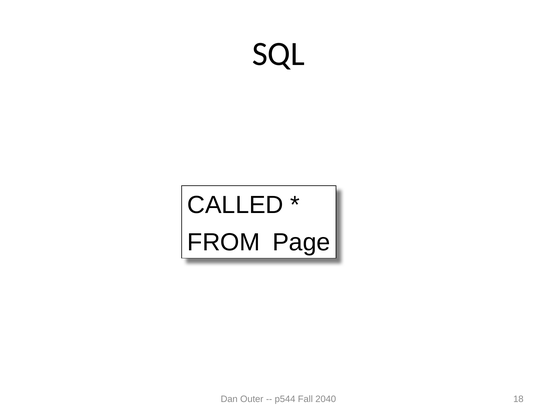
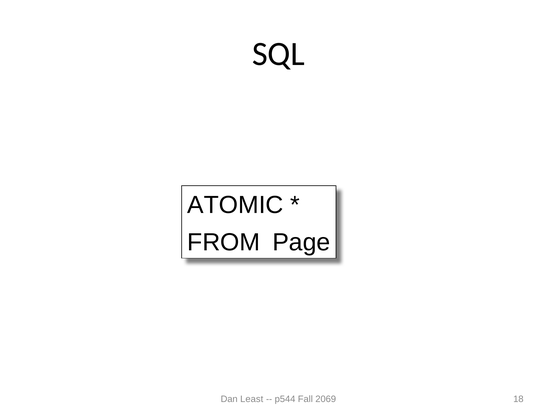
CALLED: CALLED -> ATOMIC
Outer: Outer -> Least
2040: 2040 -> 2069
